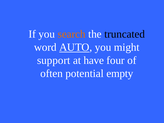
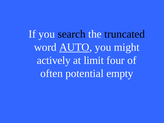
search colour: orange -> black
support: support -> actively
have: have -> limit
